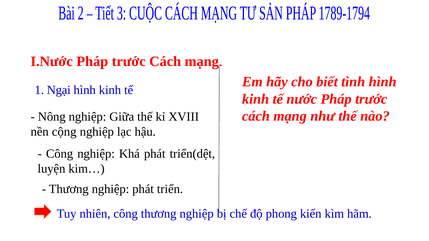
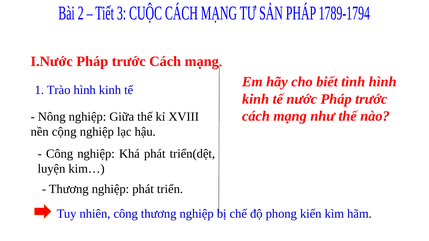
Ngại: Ngại -> Trào
